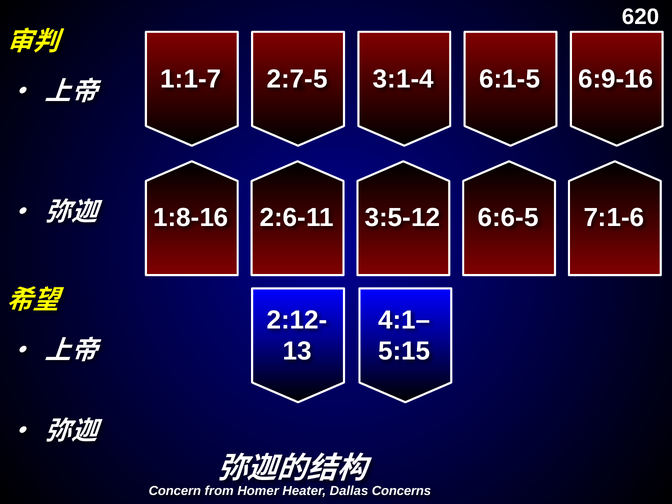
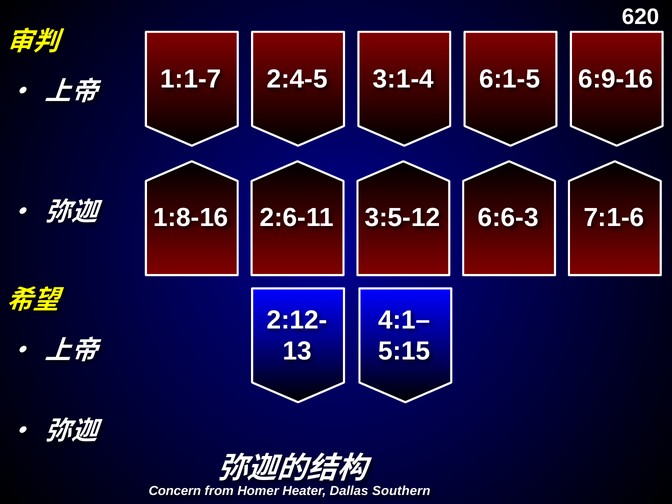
2:7-5: 2:7-5 -> 2:4-5
6:6-5: 6:6-5 -> 6:6-3
Concerns: Concerns -> Southern
